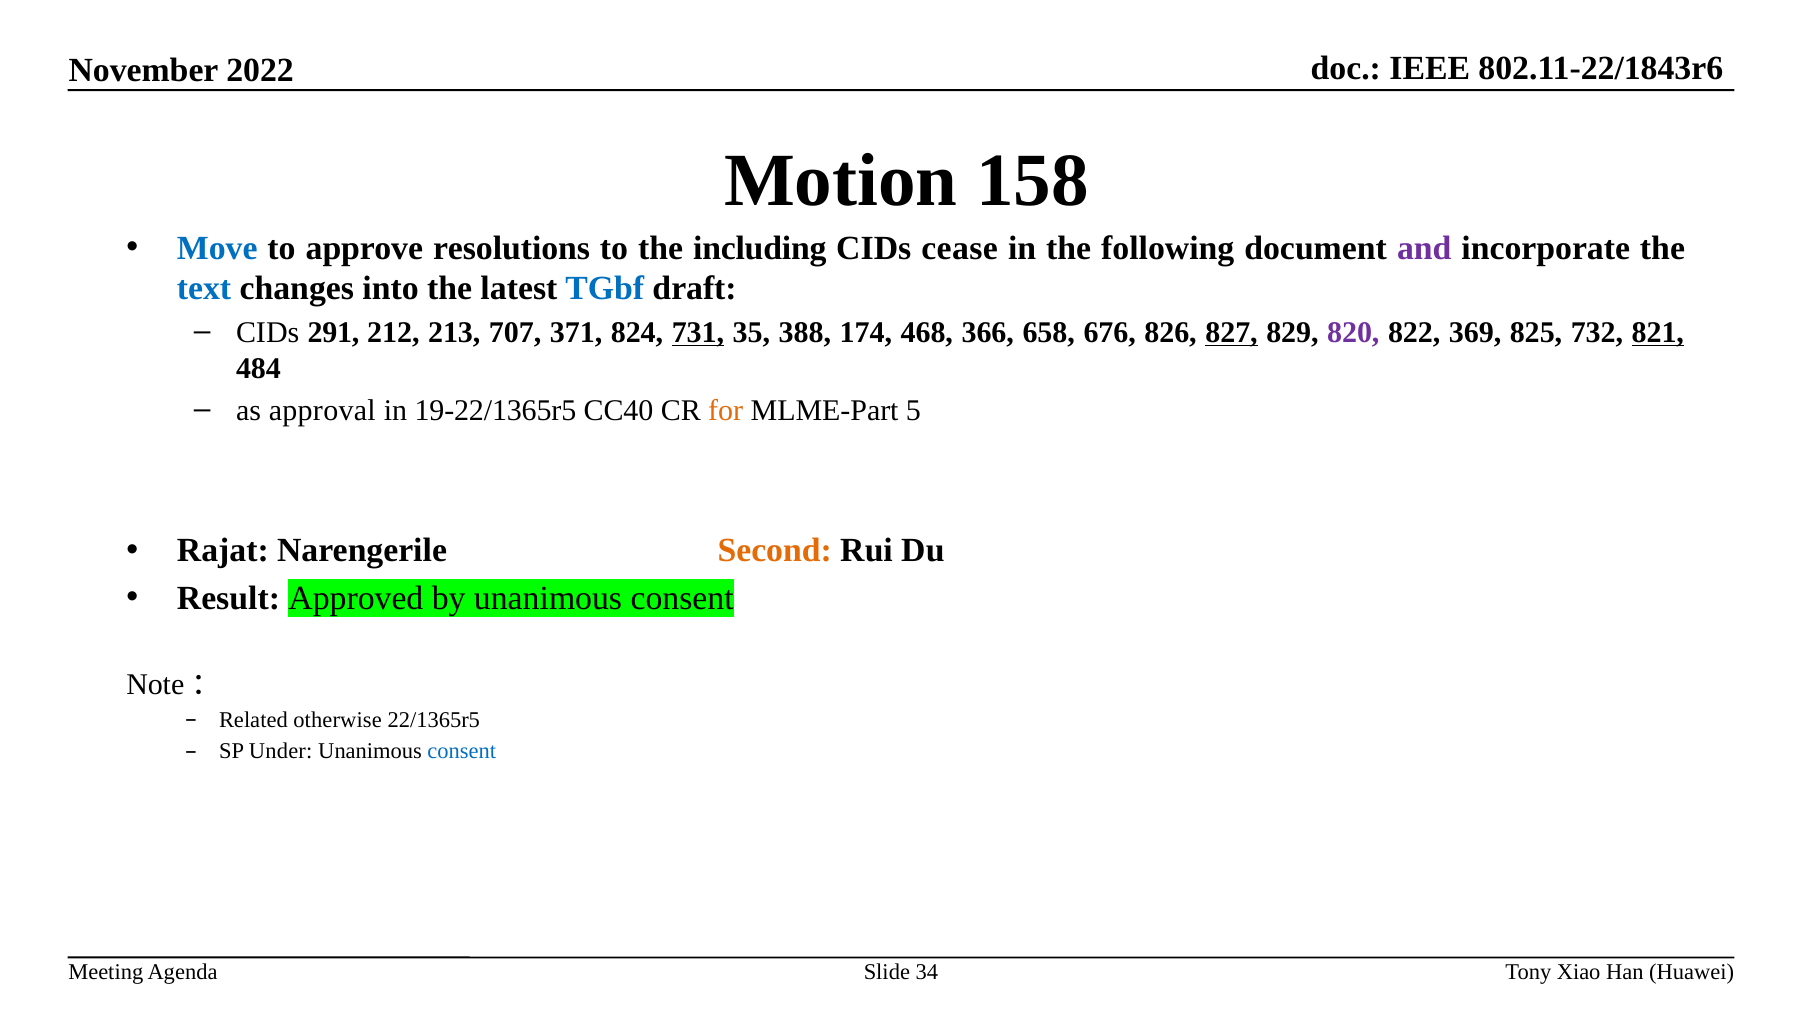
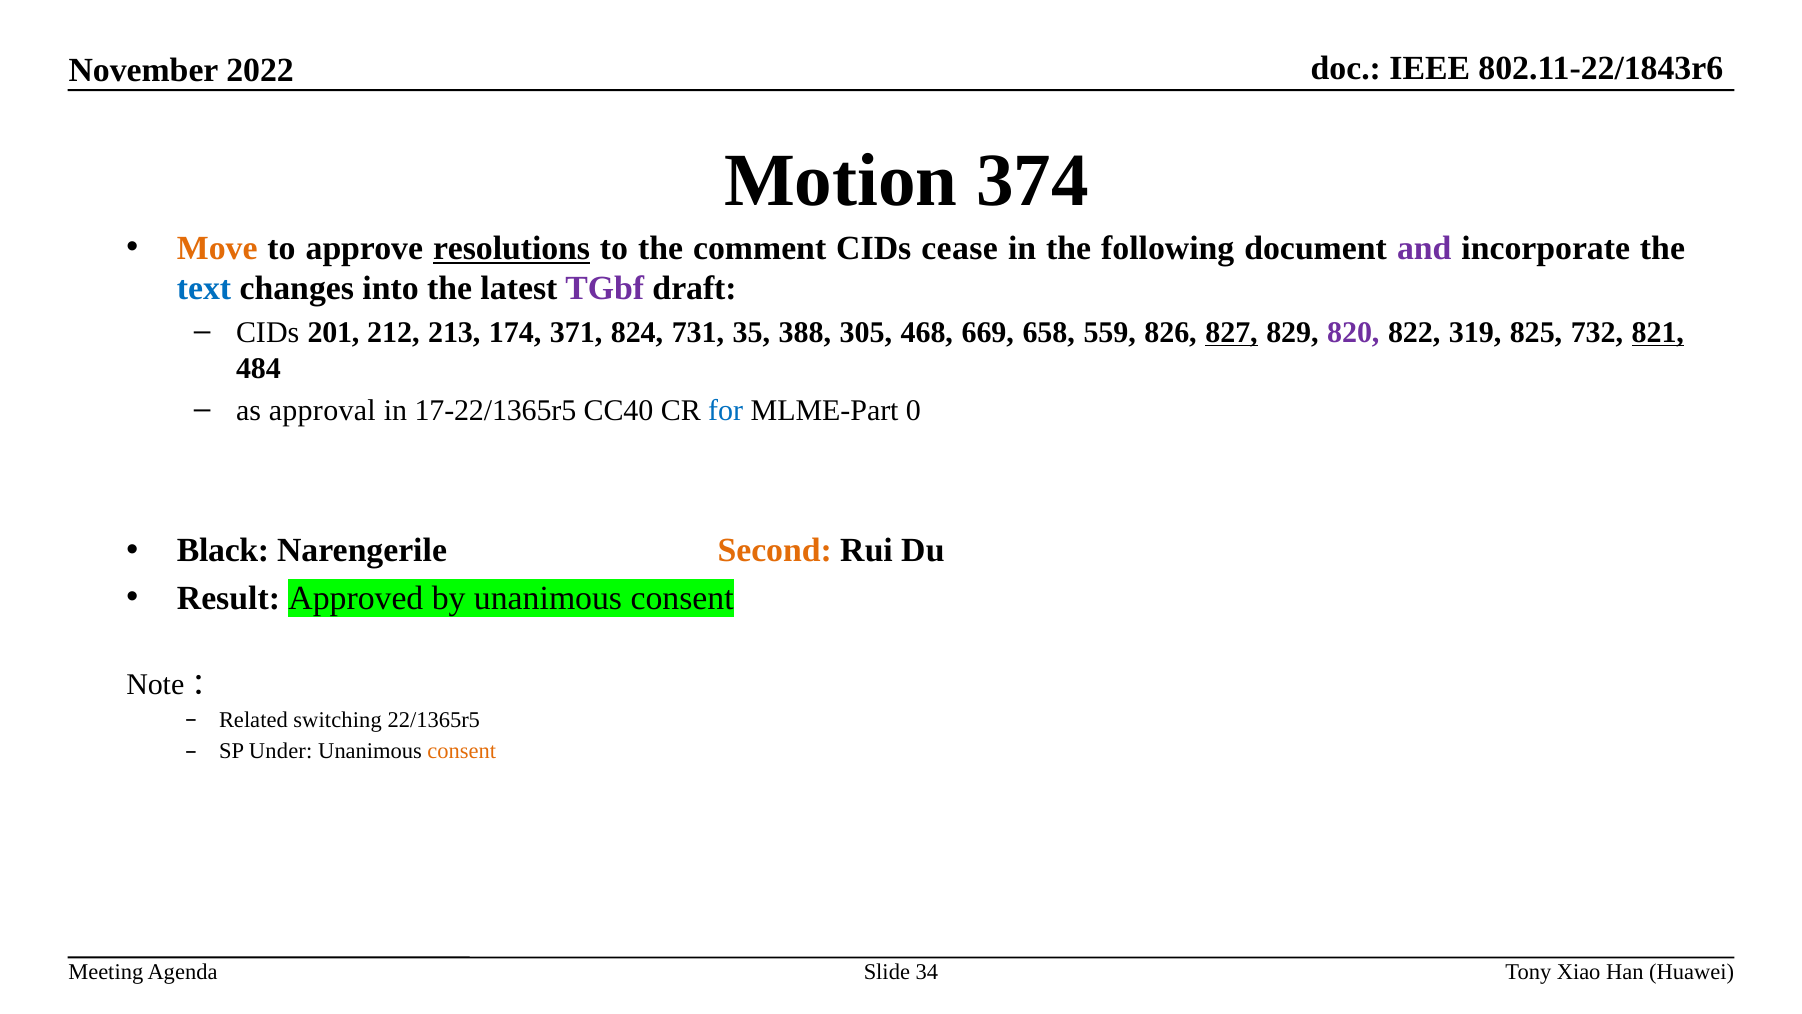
158: 158 -> 374
Move colour: blue -> orange
resolutions underline: none -> present
including: including -> comment
TGbf colour: blue -> purple
291: 291 -> 201
707: 707 -> 174
731 underline: present -> none
174: 174 -> 305
366: 366 -> 669
676: 676 -> 559
369: 369 -> 319
19-22/1365r5: 19-22/1365r5 -> 17-22/1365r5
for colour: orange -> blue
5: 5 -> 0
Rajat: Rajat -> Black
otherwise: otherwise -> switching
consent at (462, 751) colour: blue -> orange
